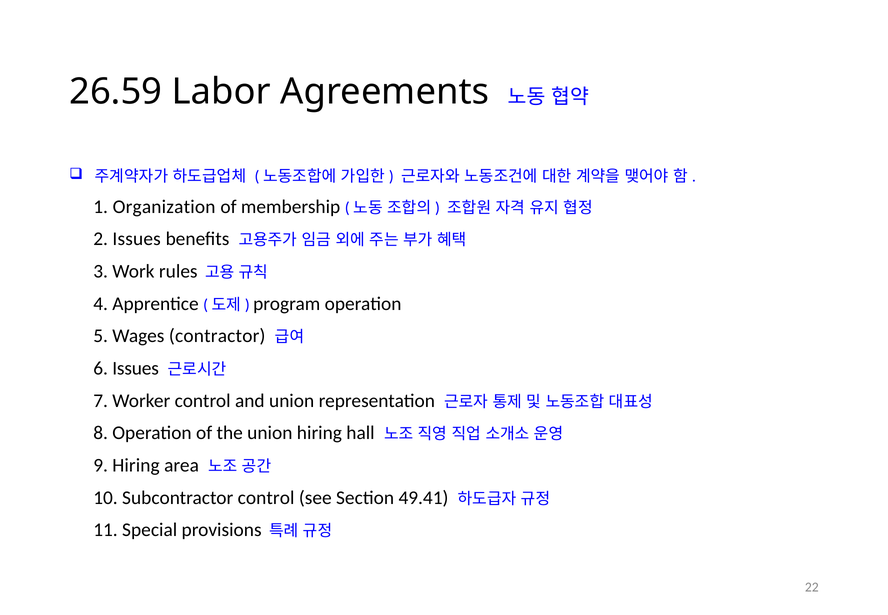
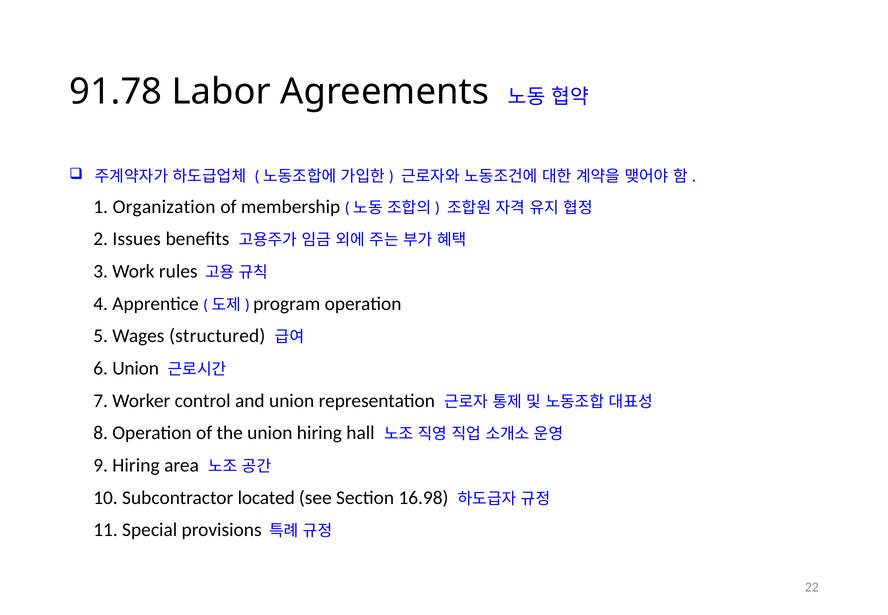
26.59: 26.59 -> 91.78
contractor: contractor -> structured
6 Issues: Issues -> Union
Subcontractor control: control -> located
49.41: 49.41 -> 16.98
